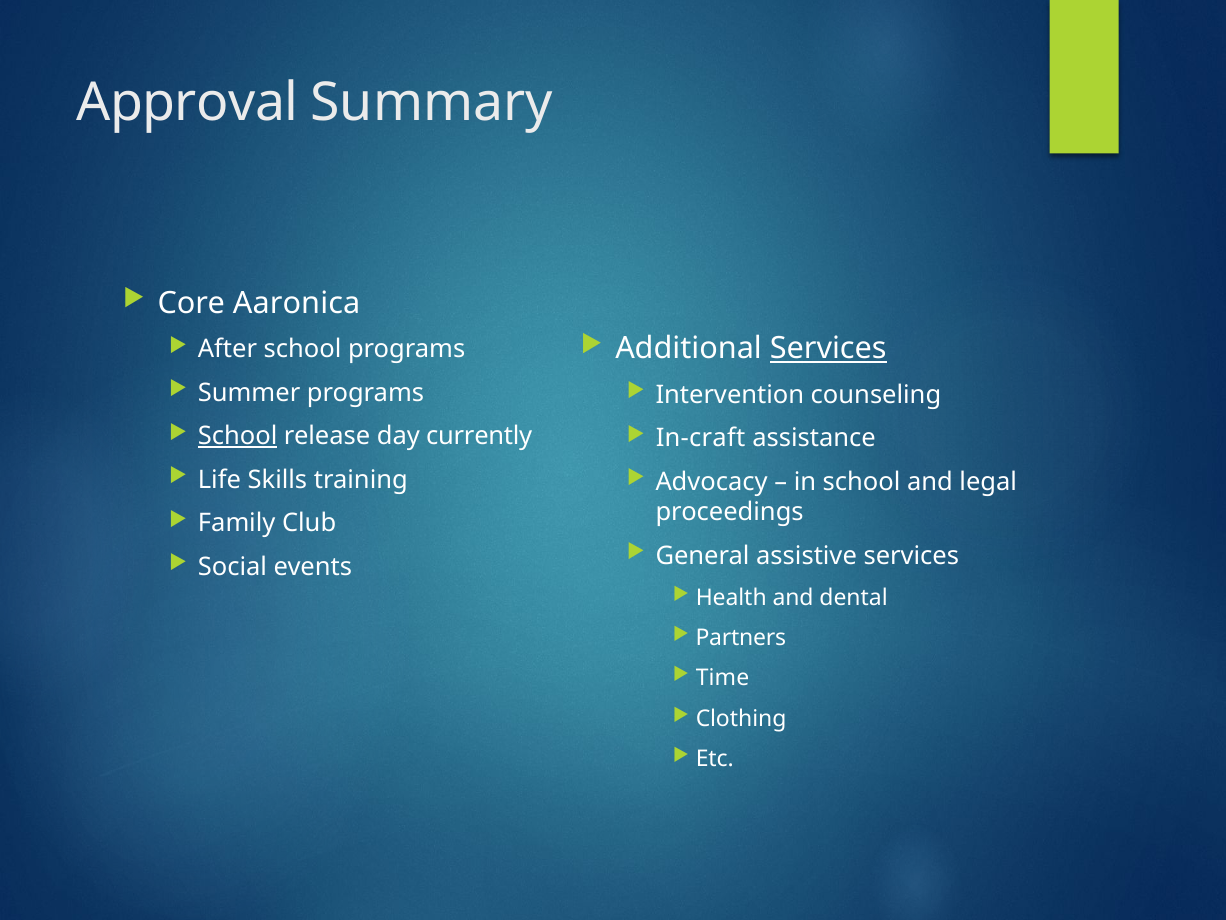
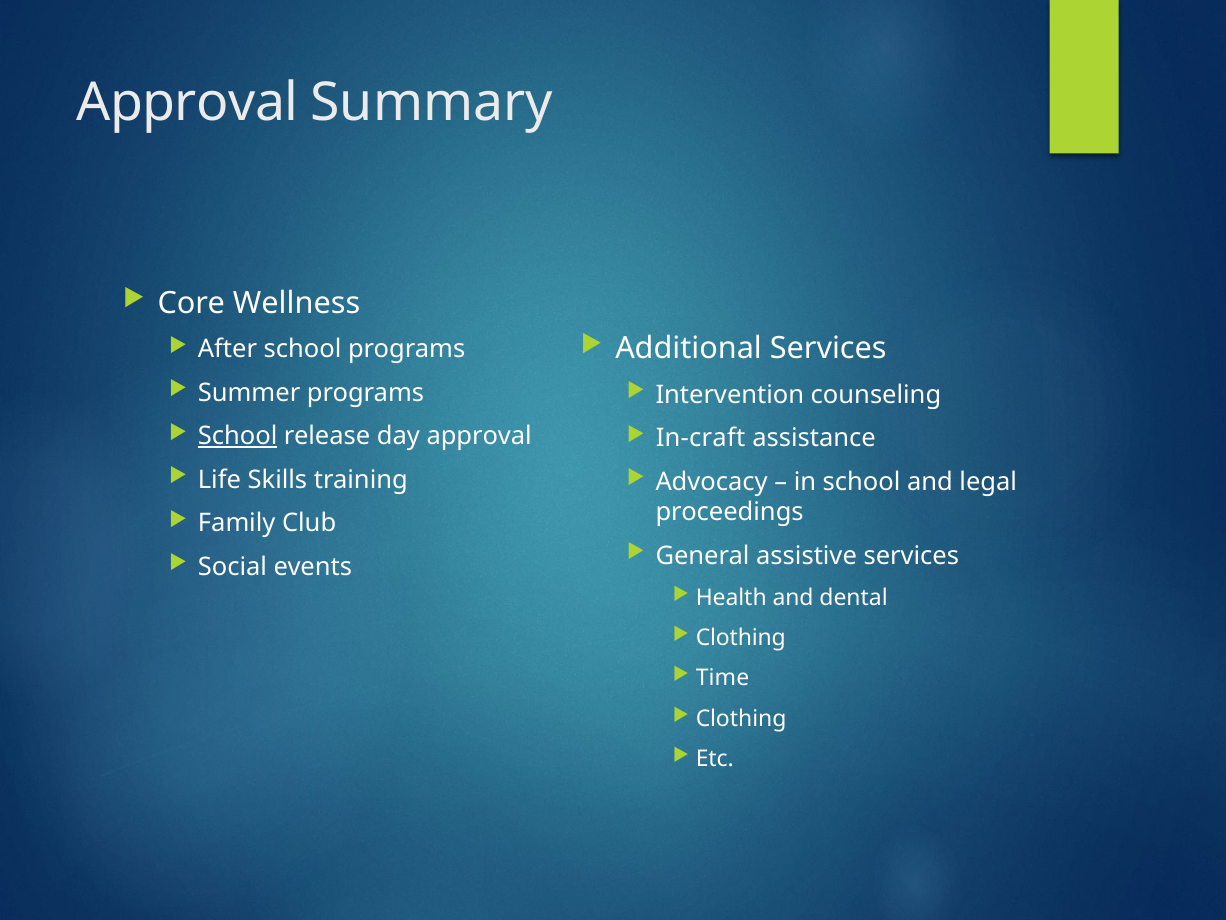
Aaronica: Aaronica -> Wellness
Services at (828, 348) underline: present -> none
day currently: currently -> approval
Partners at (741, 638): Partners -> Clothing
